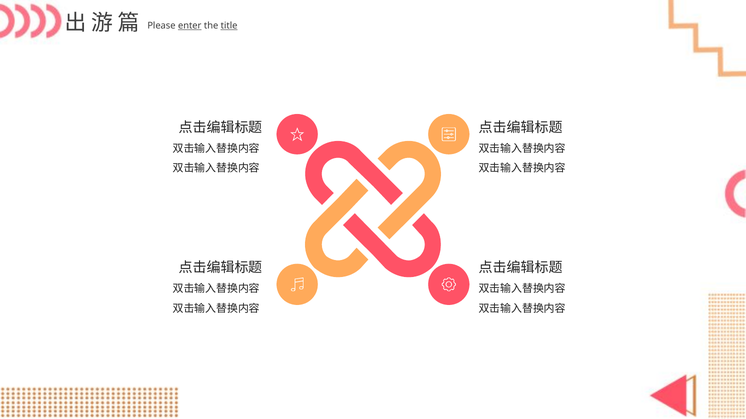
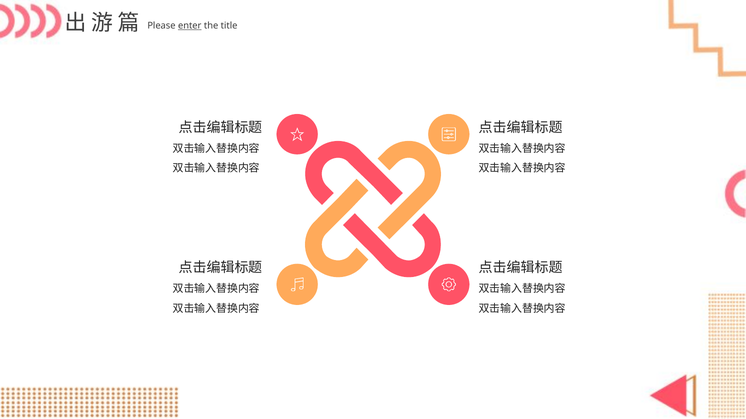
title underline: present -> none
